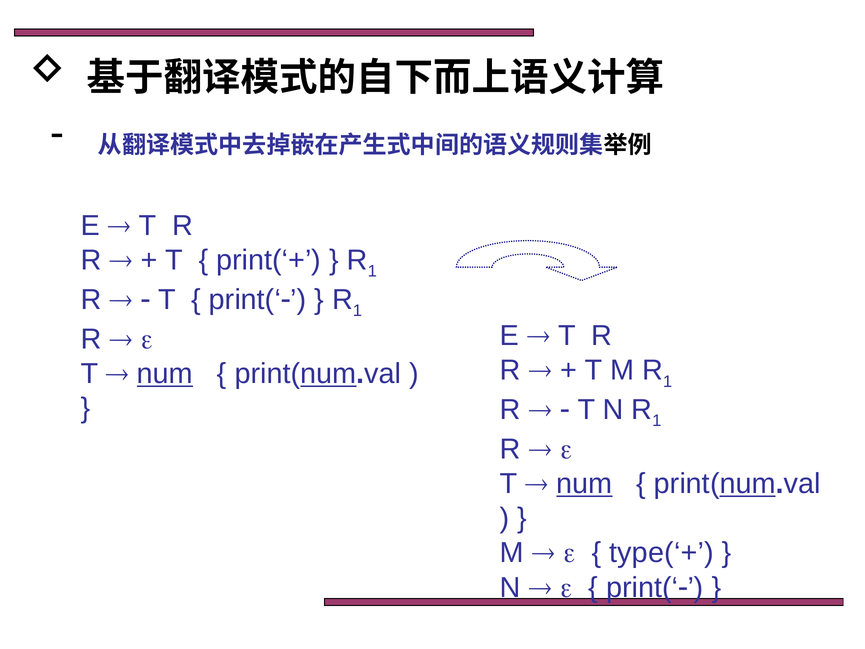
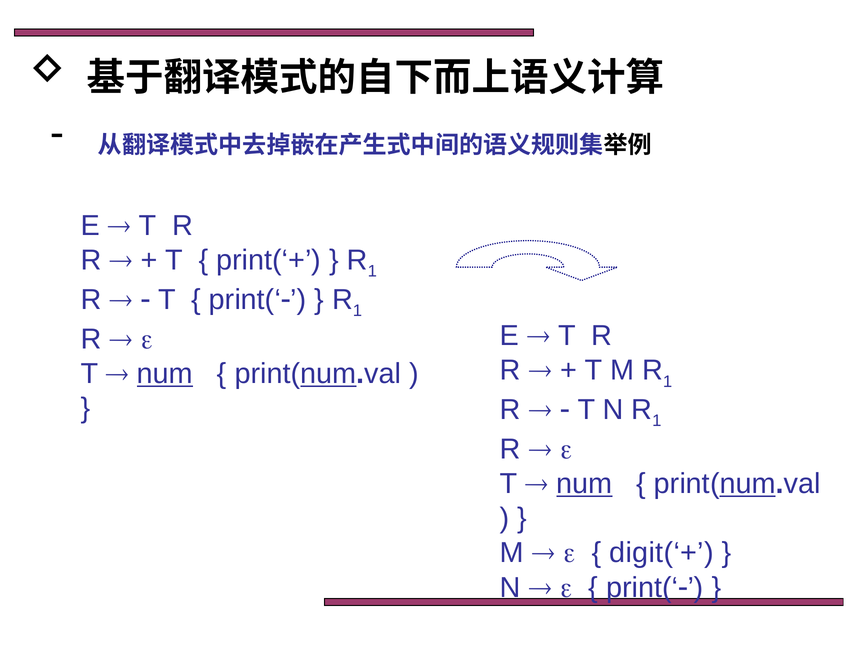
type(‘+: type(‘+ -> digit(‘+
